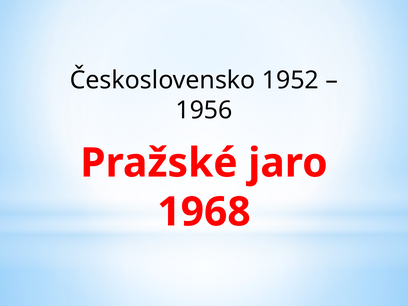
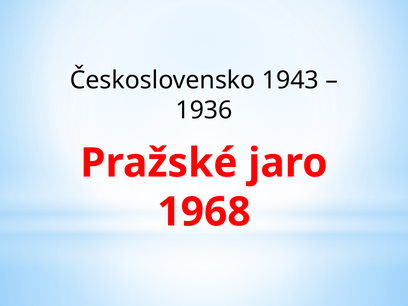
1952: 1952 -> 1943
1956: 1956 -> 1936
